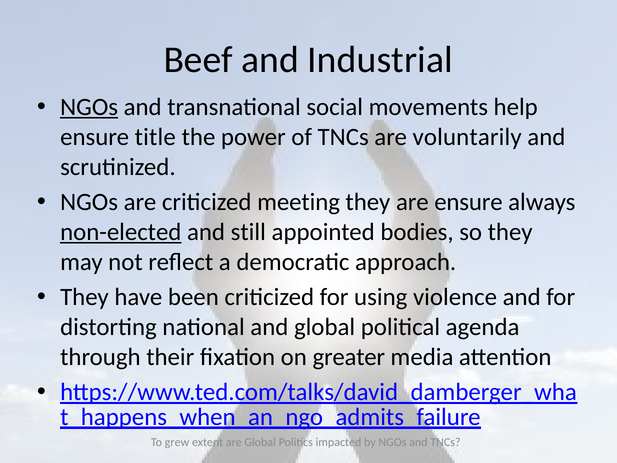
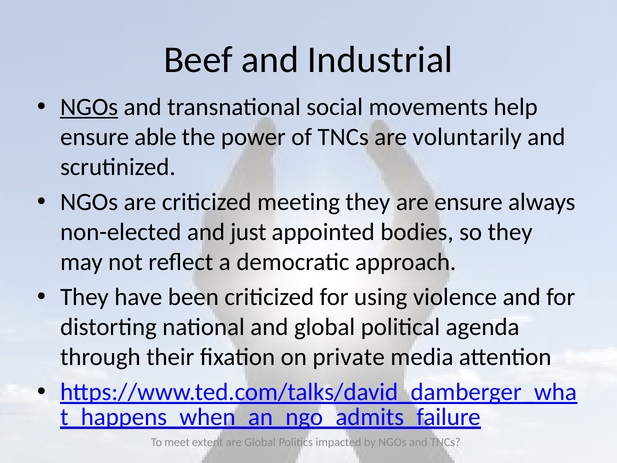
title: title -> able
non-elected underline: present -> none
still: still -> just
greater: greater -> private
grew: grew -> meet
